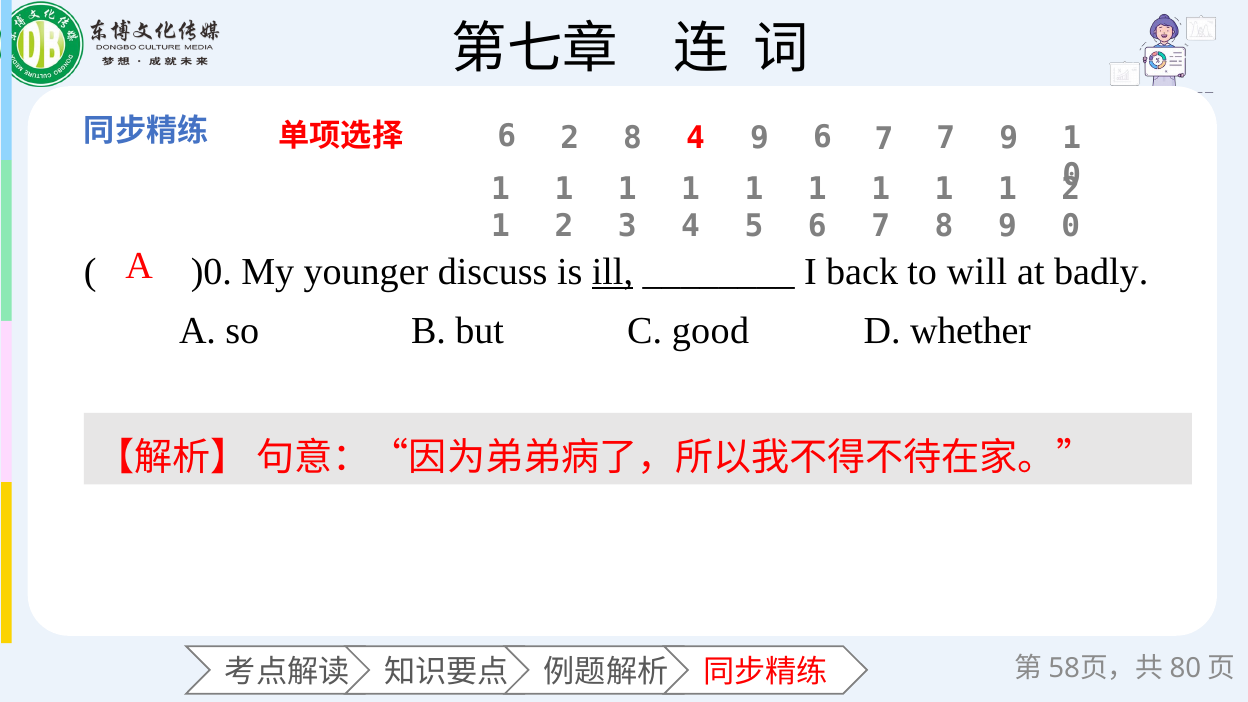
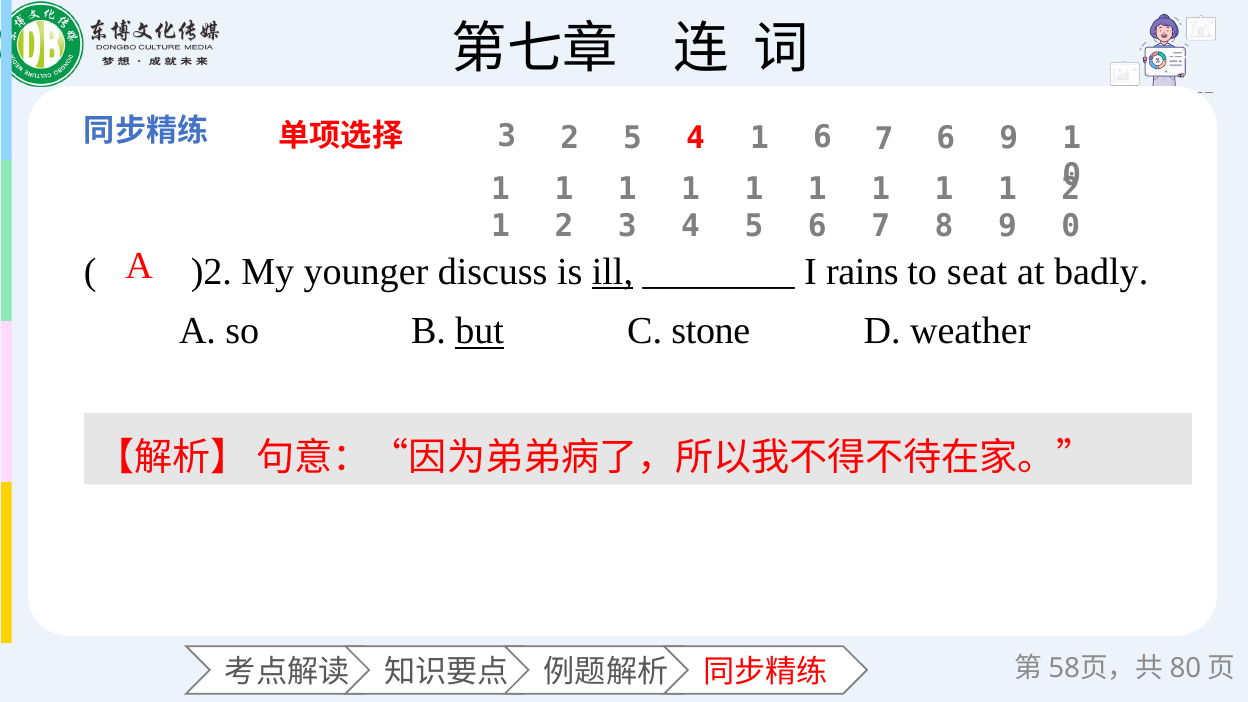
6 at (507, 136): 6 -> 3
2 8: 8 -> 5
9 at (760, 138): 9 -> 1
7 7: 7 -> 6
)0: )0 -> )2
back: back -> rains
will: will -> seat
but underline: none -> present
good: good -> stone
whether: whether -> weather
